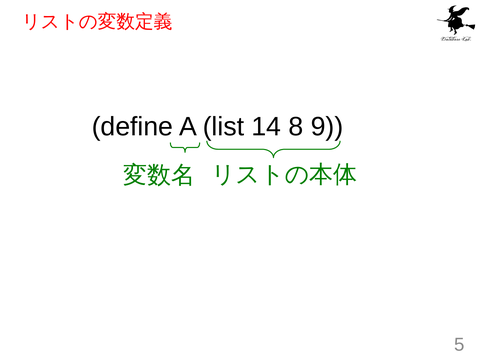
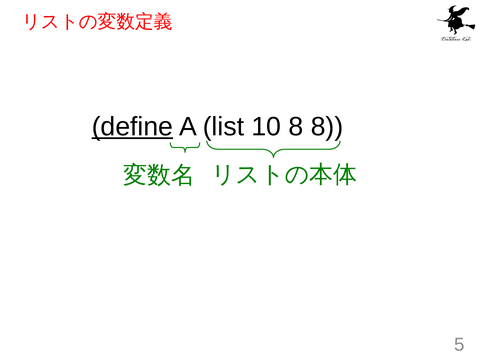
define underline: none -> present
14: 14 -> 10
8 9: 9 -> 8
